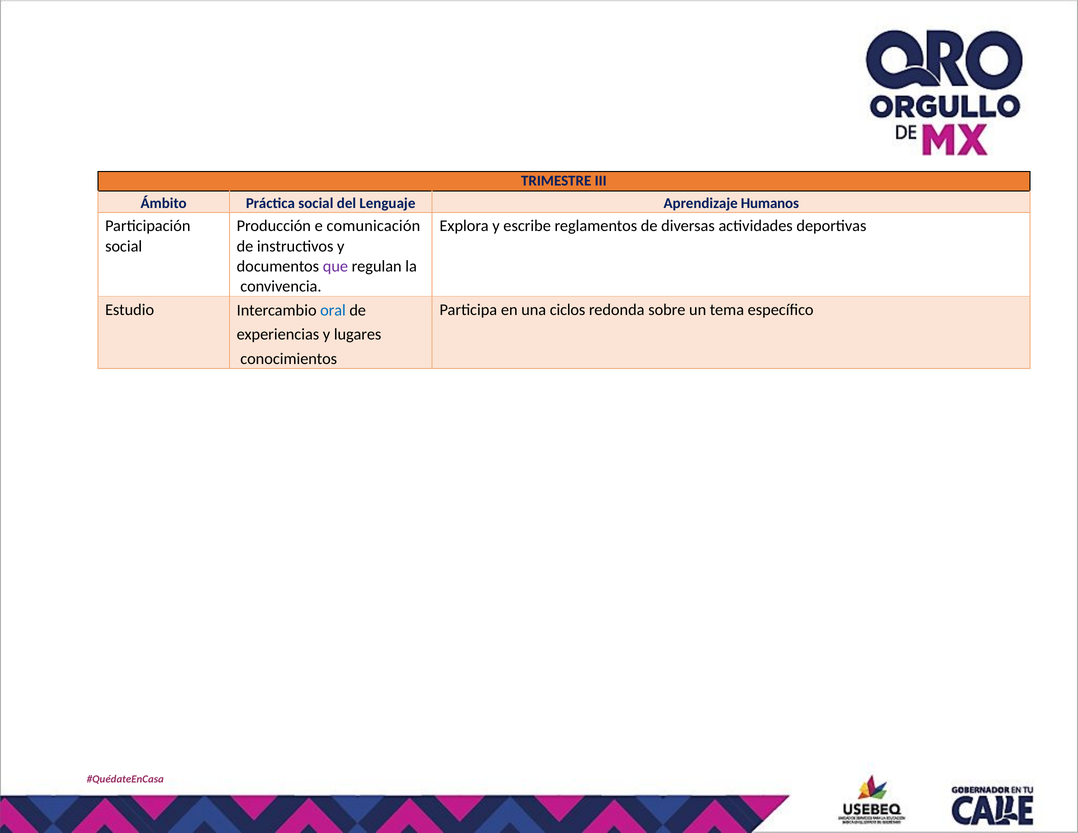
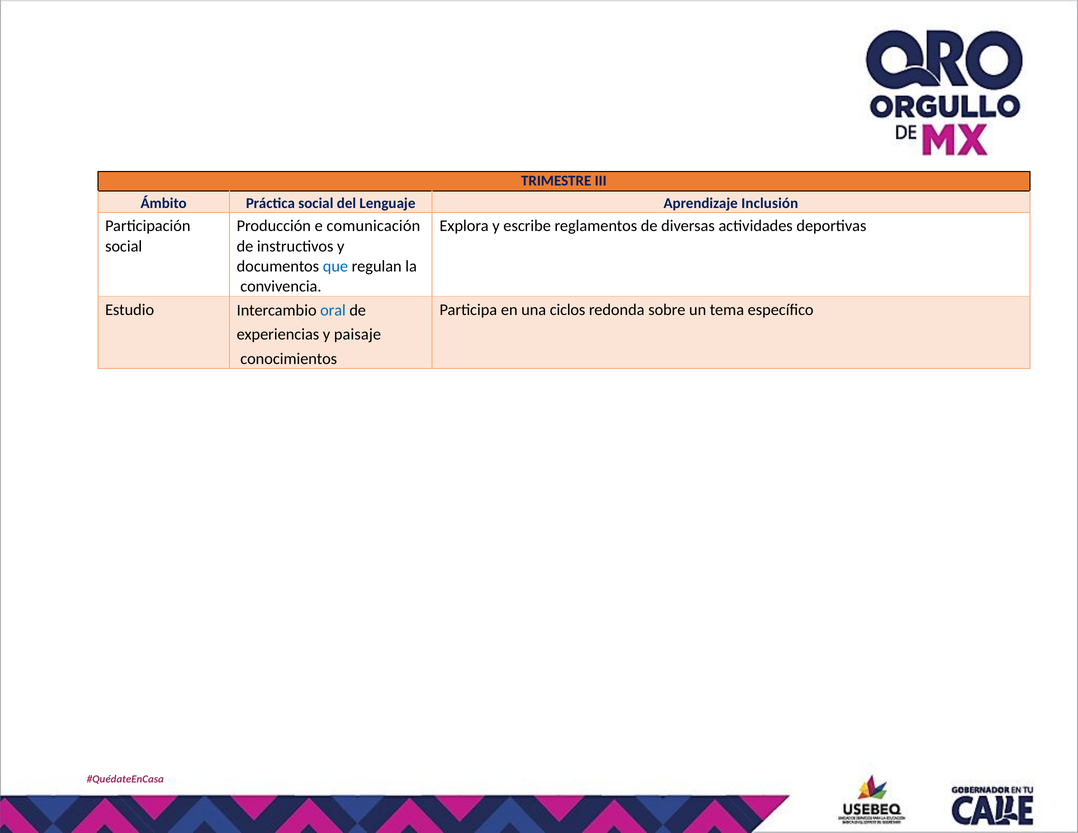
Humanos: Humanos -> Inclusión
que colour: purple -> blue
lugares: lugares -> paisaje
